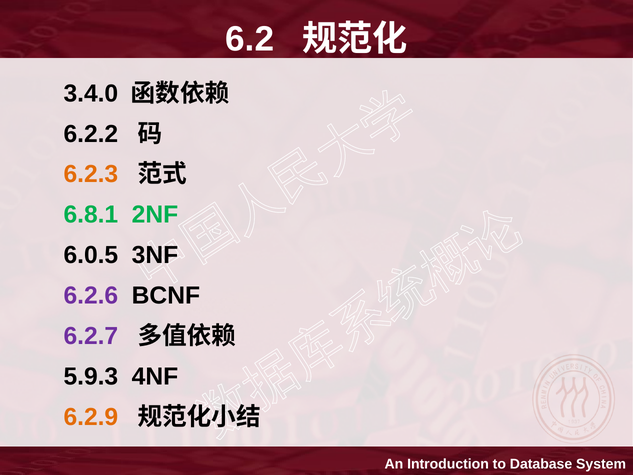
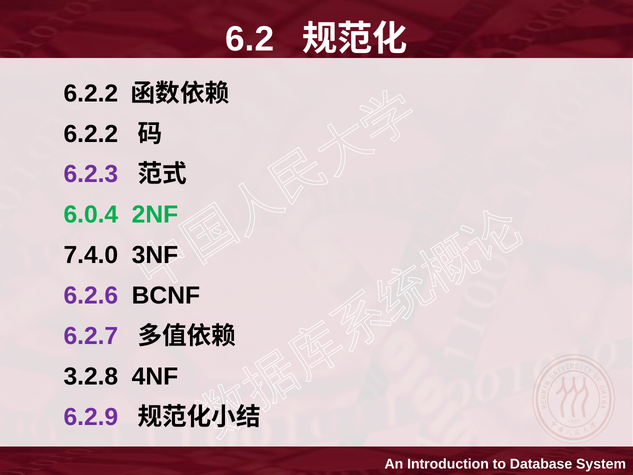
3.4.0 at (91, 93): 3.4.0 -> 6.2.2
6.2.3 colour: orange -> purple
6.8.1: 6.8.1 -> 6.0.4
6.0.5: 6.0.5 -> 7.4.0
5.9.3: 5.9.3 -> 3.2.8
6.2.9 colour: orange -> purple
